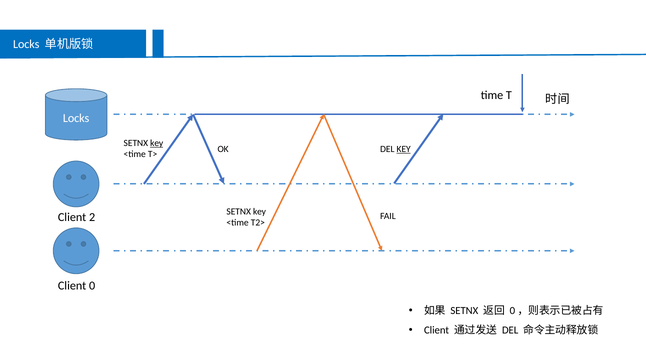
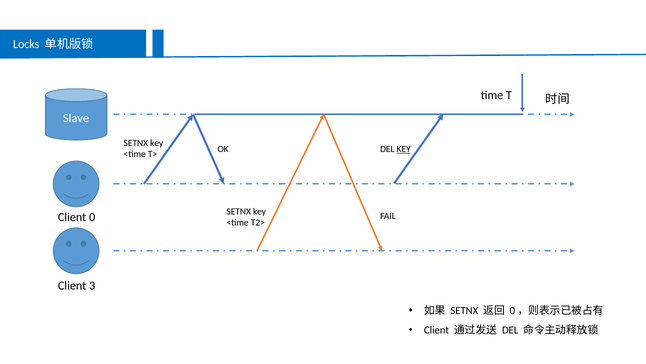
Locks at (76, 118): Locks -> Slave
key at (157, 143) underline: present -> none
2: 2 -> 0
0: 0 -> 3
